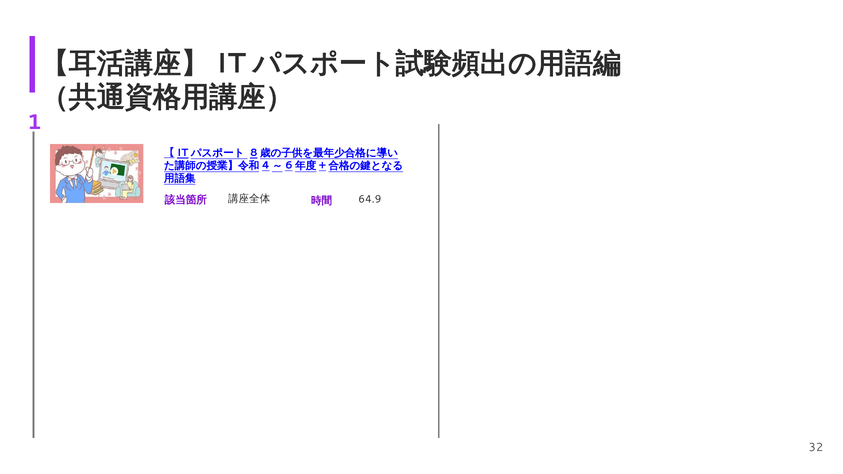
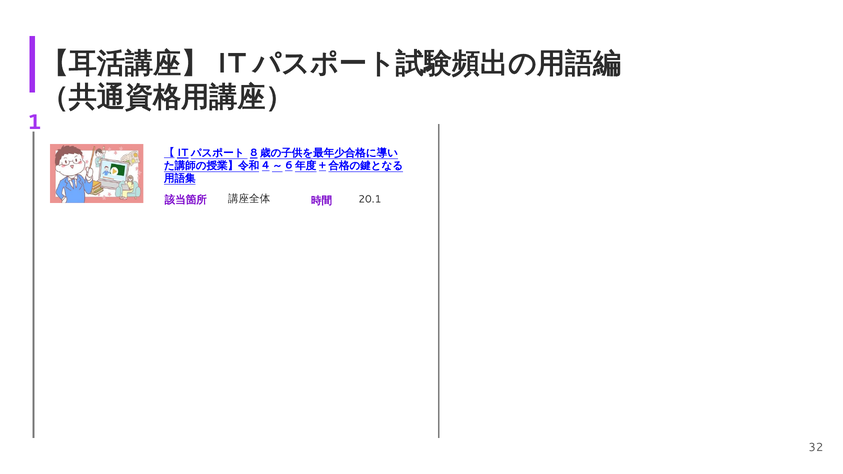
64.9: 64.9 -> 20.1
